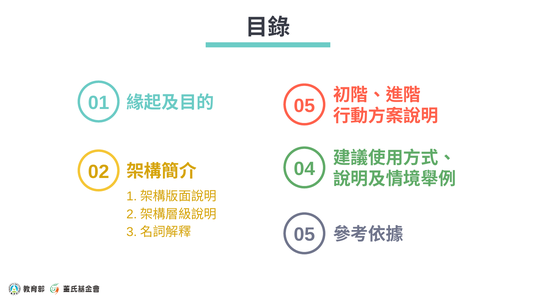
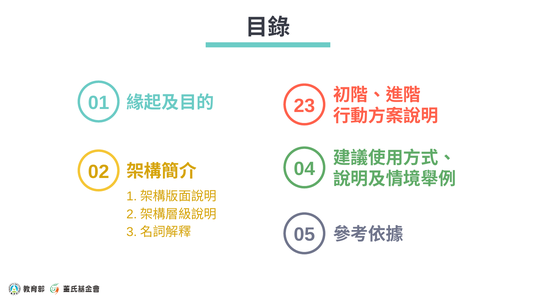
05 at (304, 106): 05 -> 23
